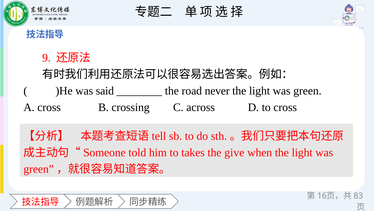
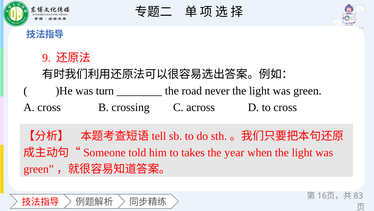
said: said -> turn
give: give -> year
